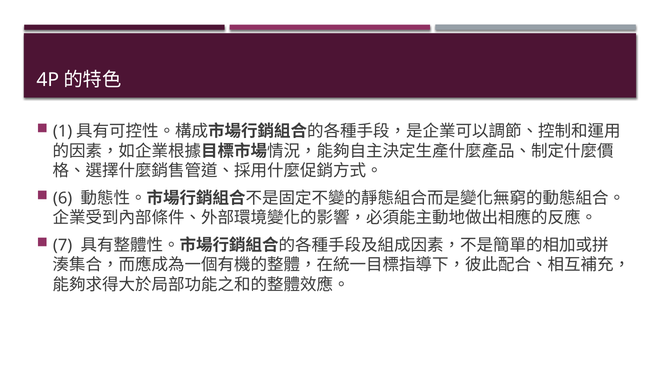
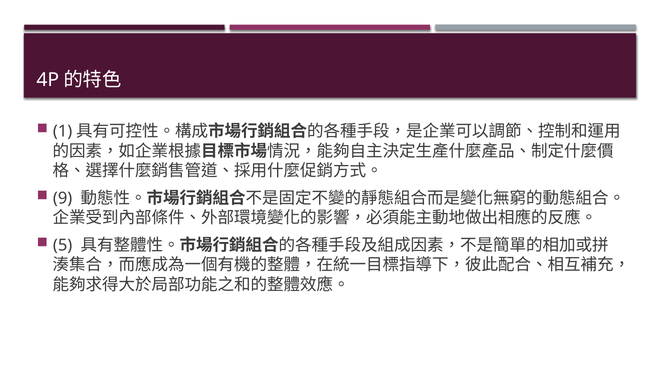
6: 6 -> 9
7: 7 -> 5
